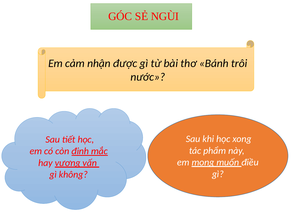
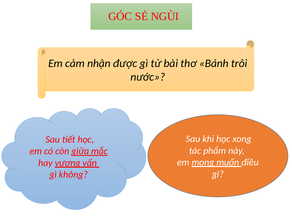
định: định -> giữa
